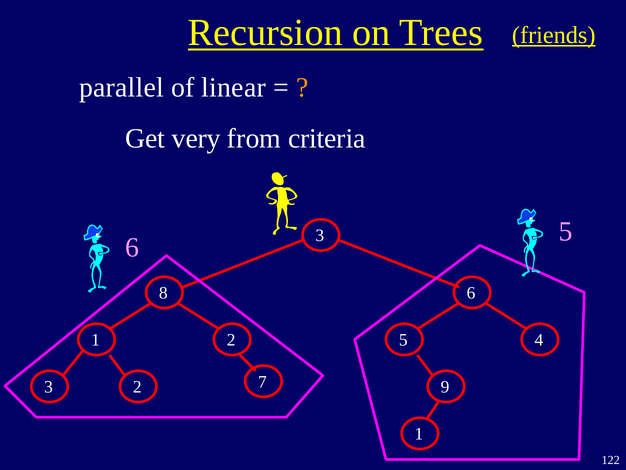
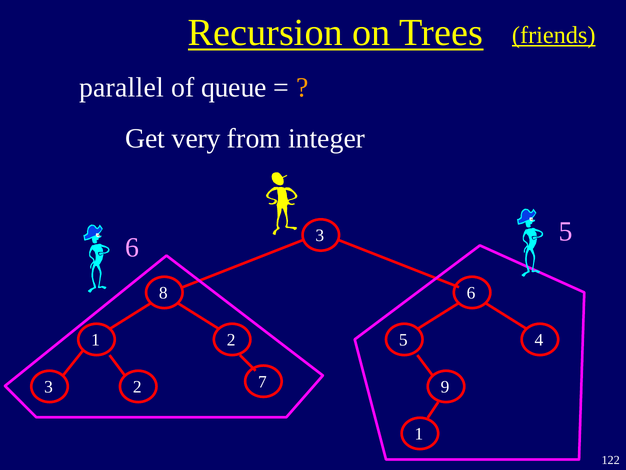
linear: linear -> queue
criteria: criteria -> integer
